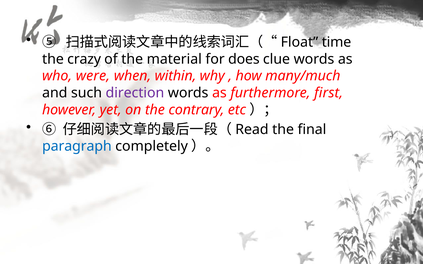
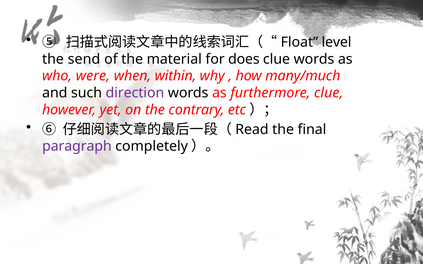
time: time -> level
crazy: crazy -> send
furthermore first: first -> clue
paragraph colour: blue -> purple
